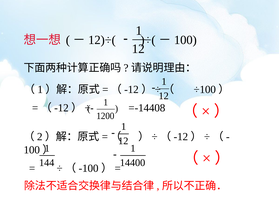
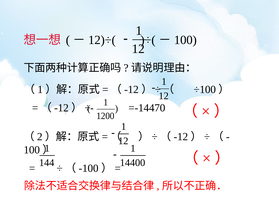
=-14408: =-14408 -> =-14470
